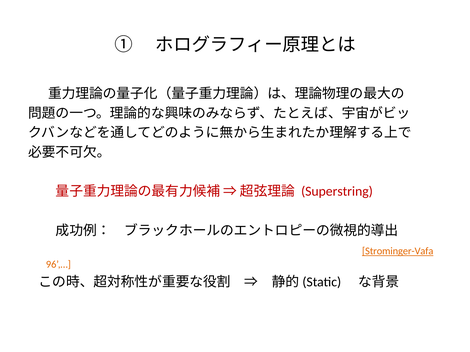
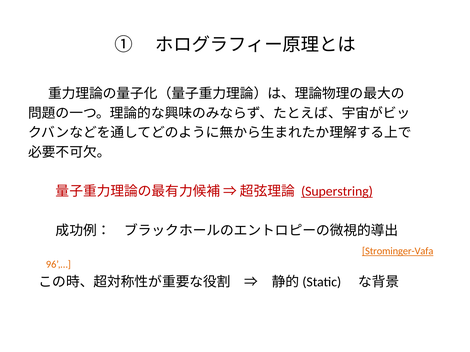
Superstring underline: none -> present
